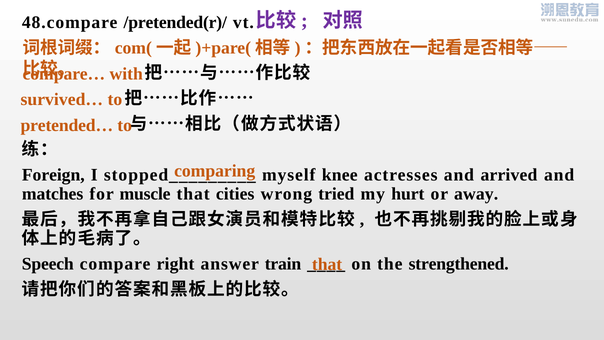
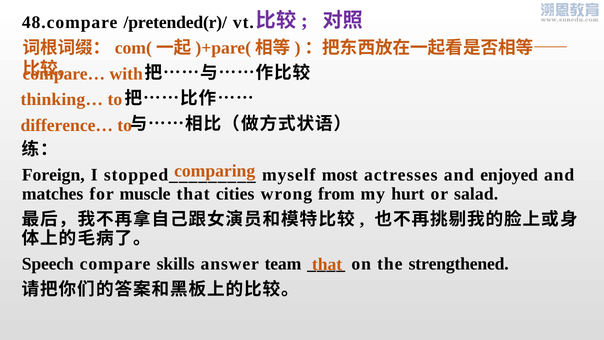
survived…: survived… -> thinking…
pretended…: pretended… -> difference…
knee: knee -> most
arrived: arrived -> enjoyed
tried: tried -> from
away: away -> salad
right: right -> skills
train: train -> team
